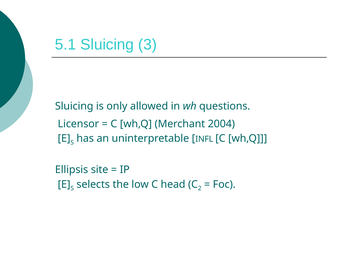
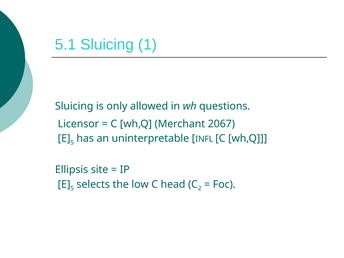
3: 3 -> 1
2004: 2004 -> 2067
